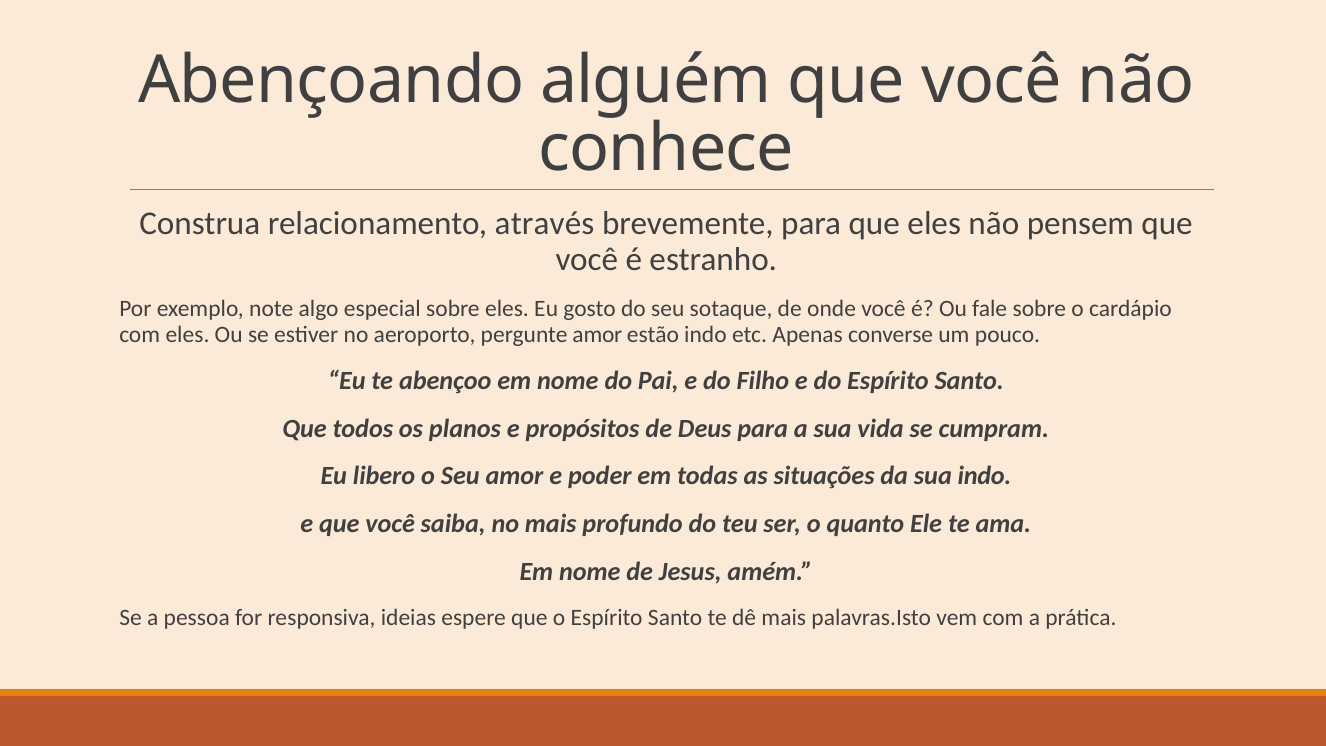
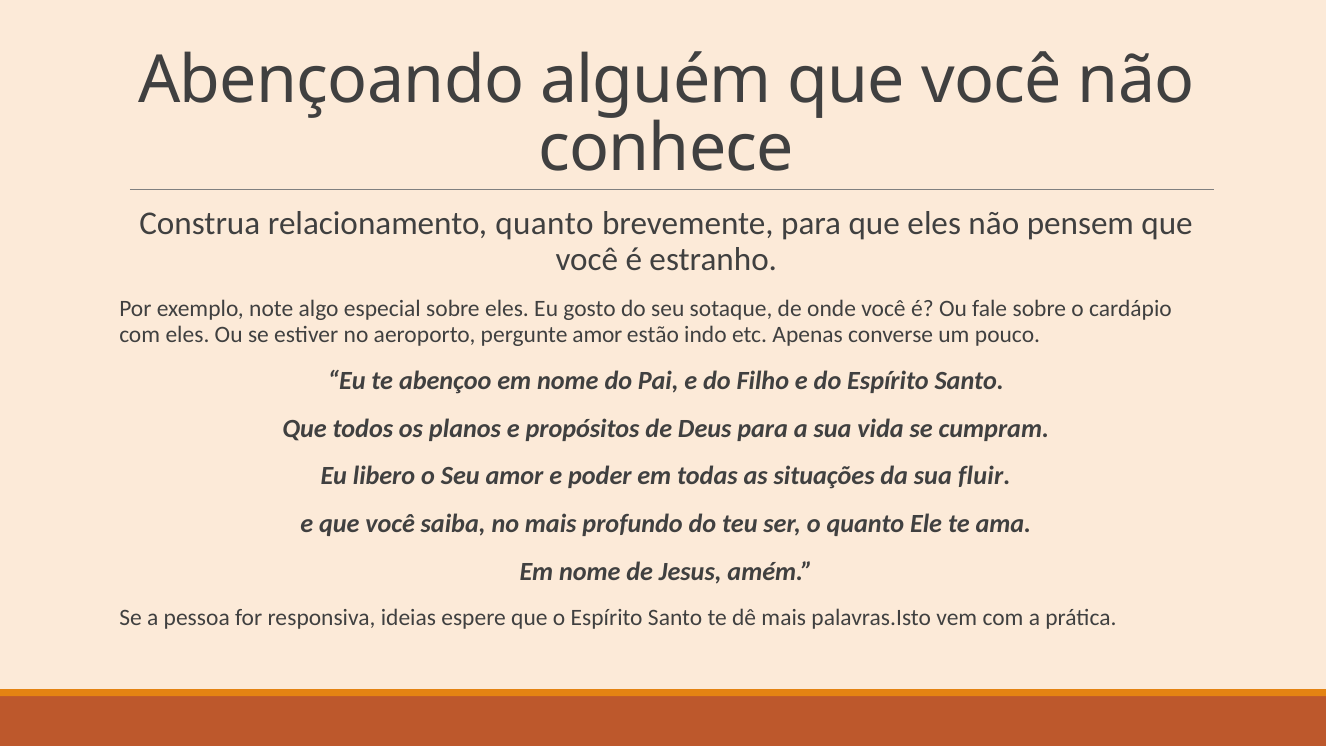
relacionamento através: através -> quanto
sua indo: indo -> fluir
